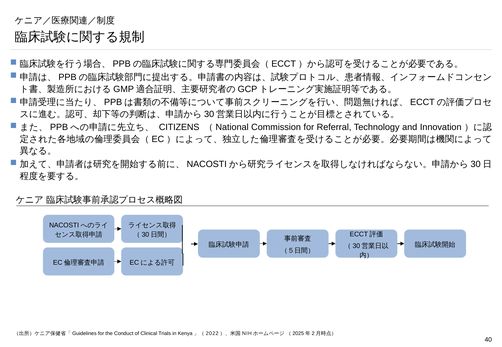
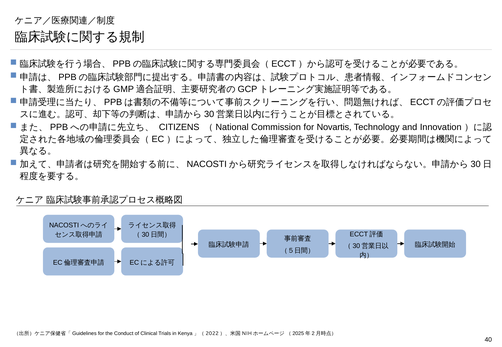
Referral: Referral -> Novartis
